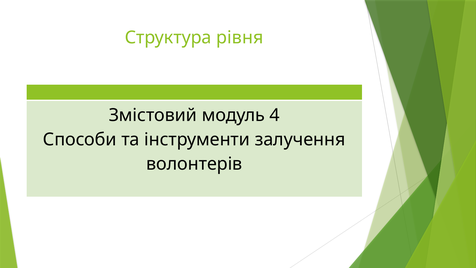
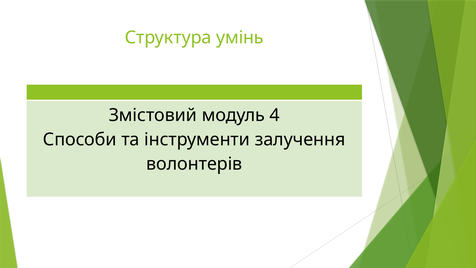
рівня: рівня -> умінь
